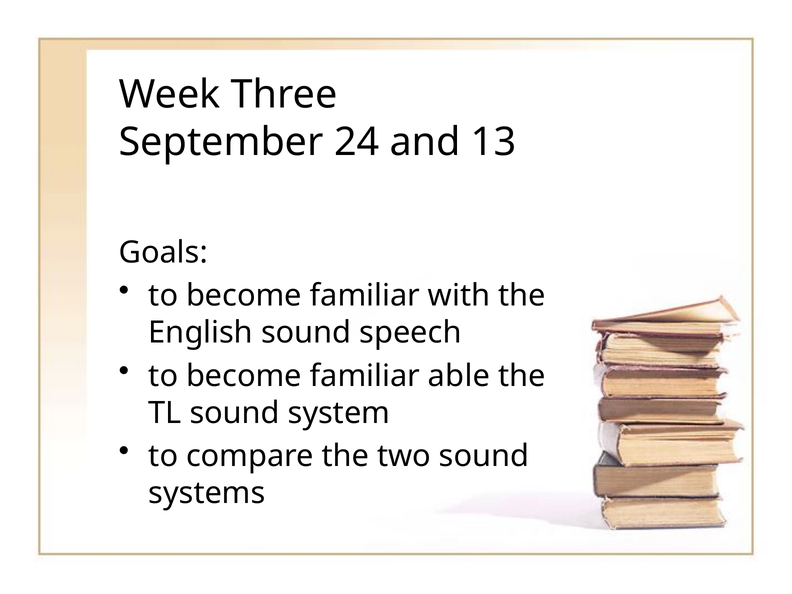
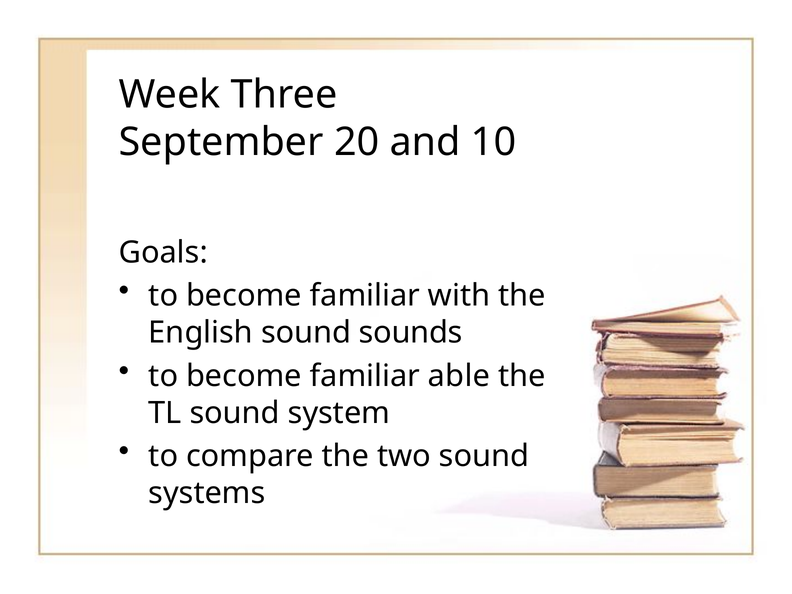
24: 24 -> 20
13: 13 -> 10
speech: speech -> sounds
